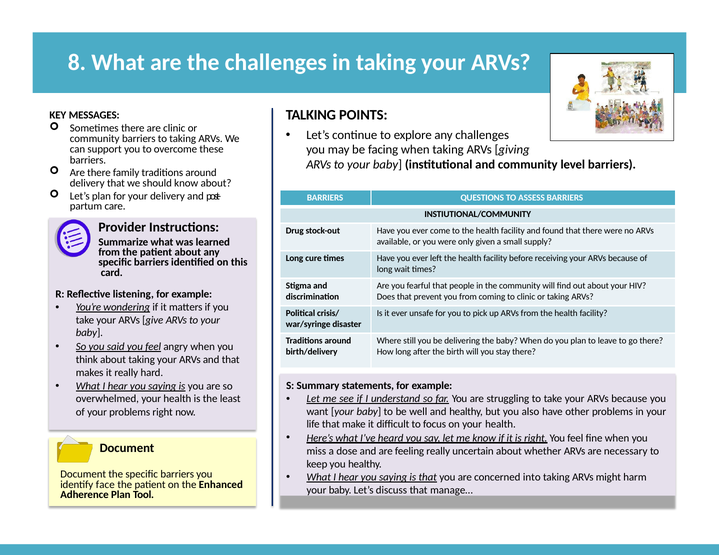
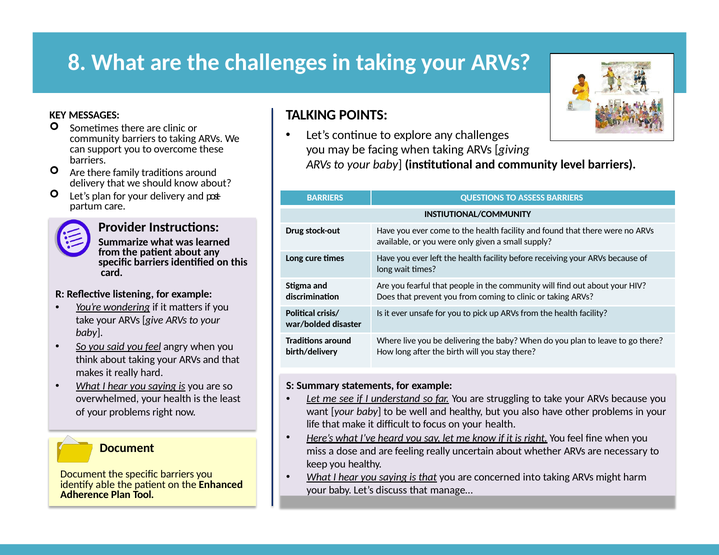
war/syringe: war/syringe -> war/bolded
still: still -> live
face: face -> able
